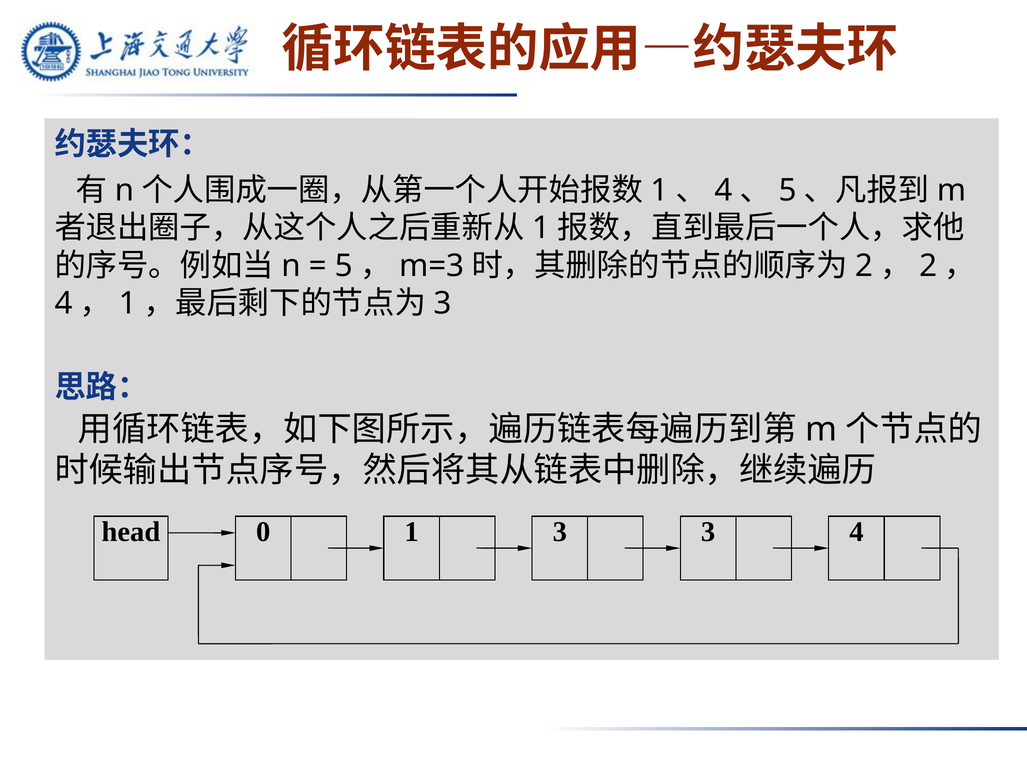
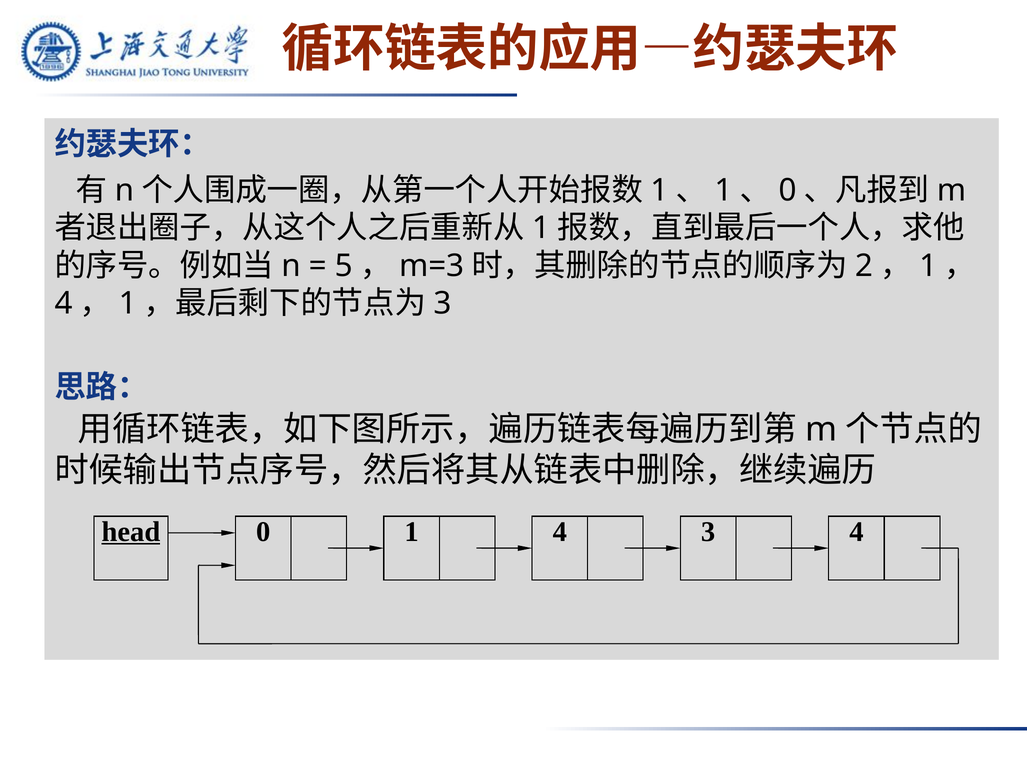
4 at (723, 191): 4 -> 1
5 at (788, 191): 5 -> 0
2 at (928, 266): 2 -> 1
head underline: none -> present
1 3: 3 -> 4
